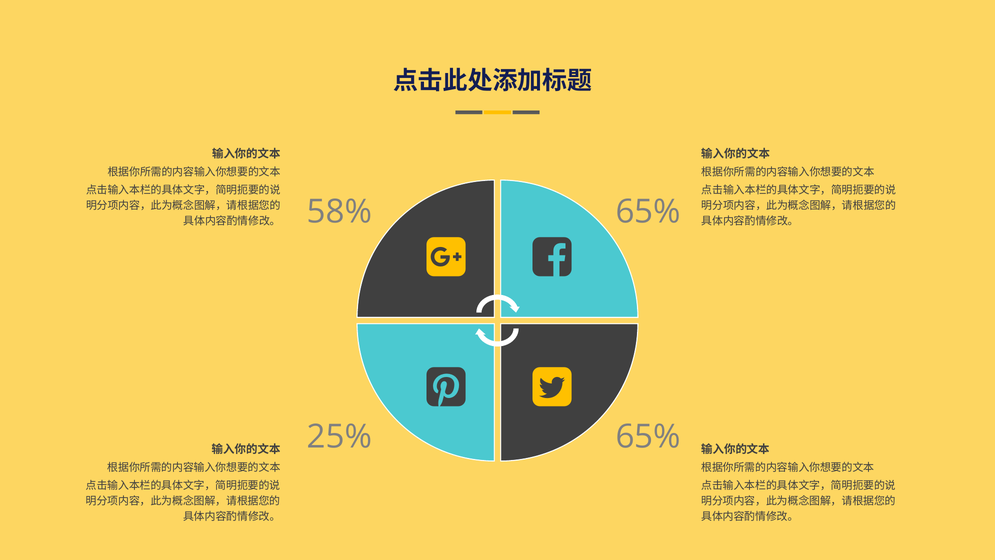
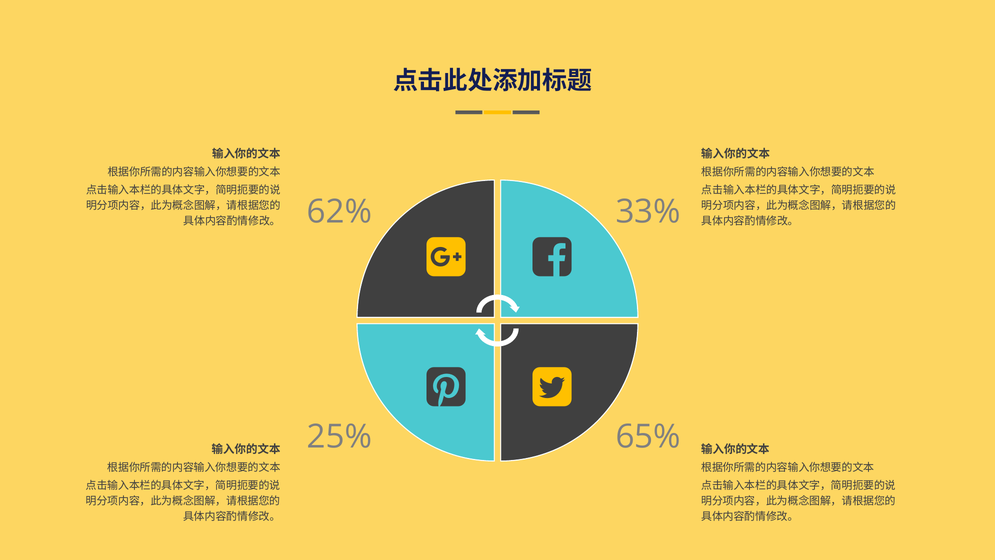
58%: 58% -> 62%
65% at (648, 212): 65% -> 33%
